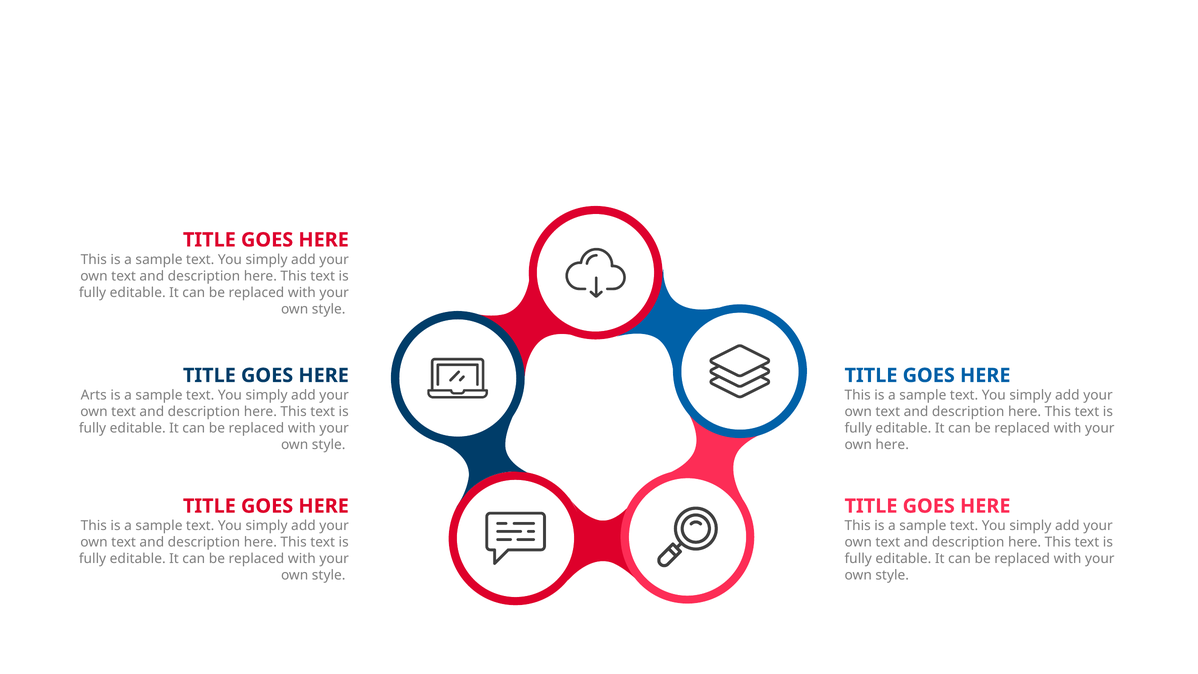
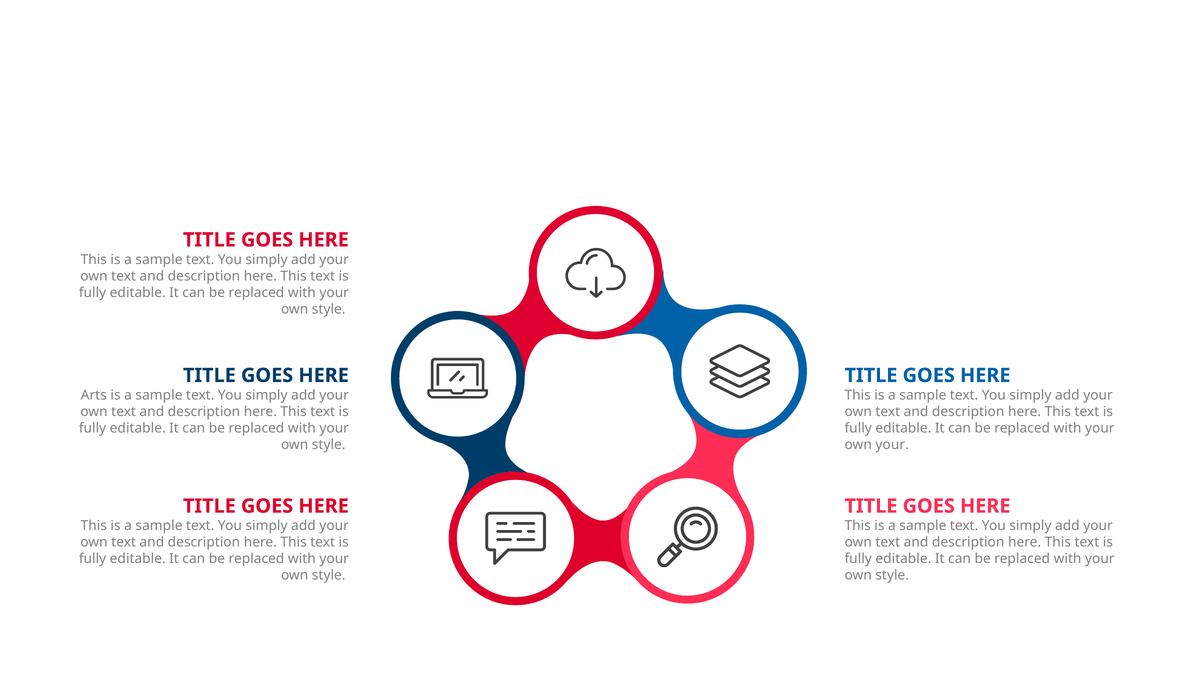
own here: here -> your
